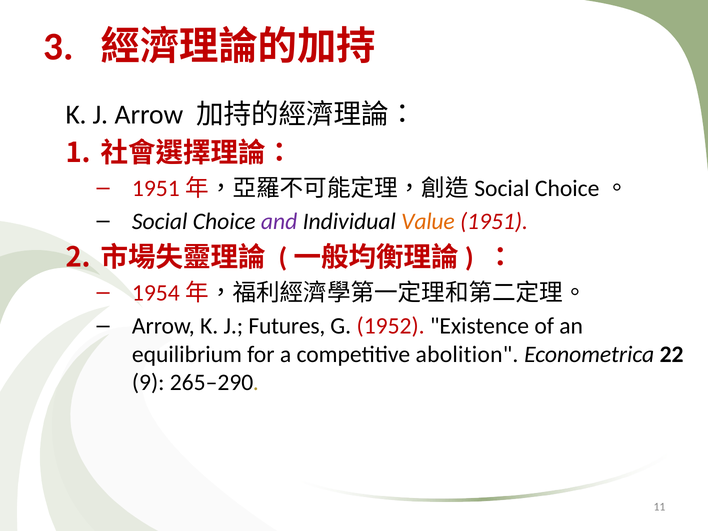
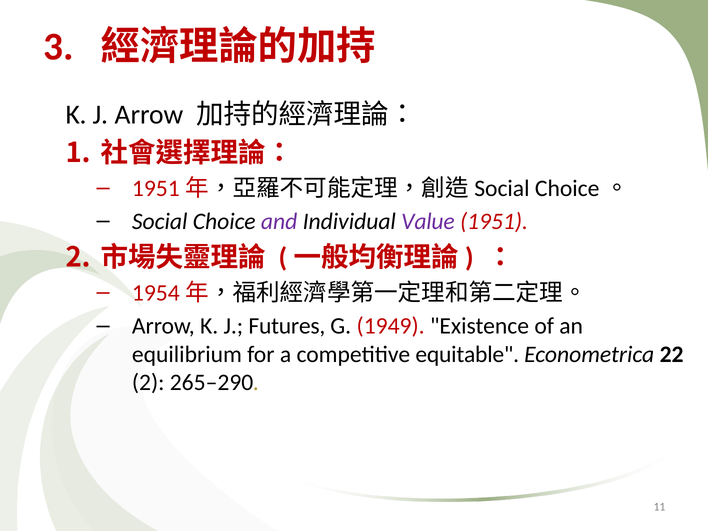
Value colour: orange -> purple
1952: 1952 -> 1949
abolition: abolition -> equitable
9 at (148, 383): 9 -> 2
